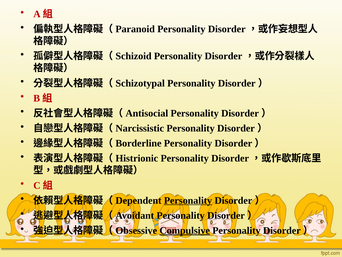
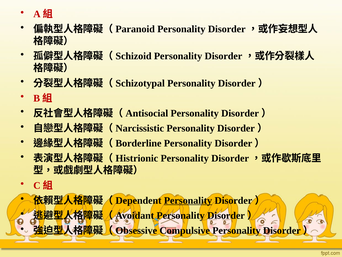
Compulsive underline: present -> none
